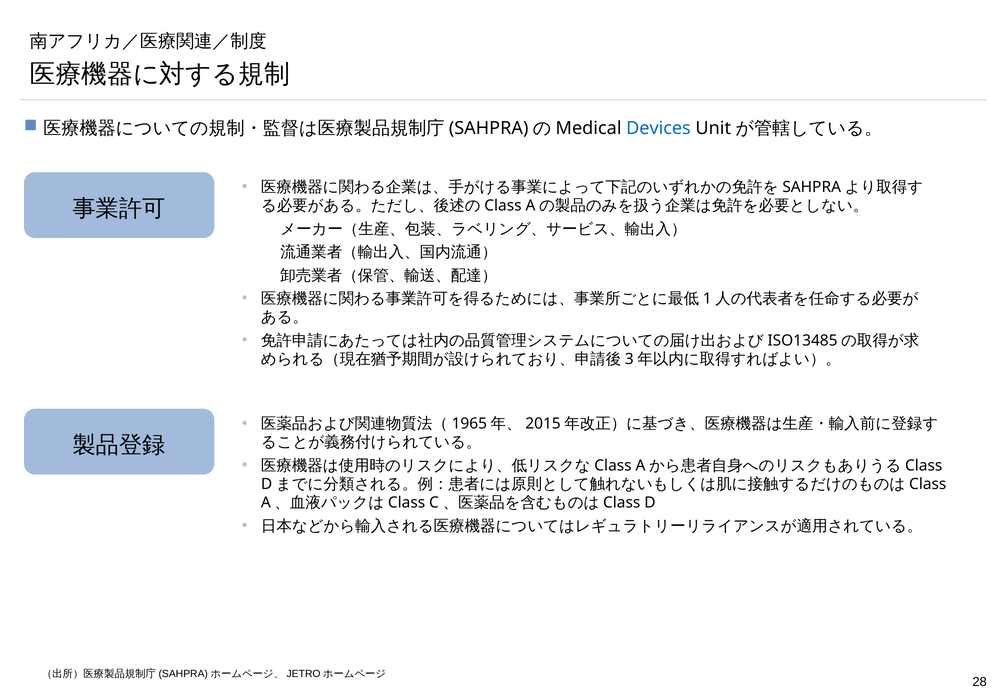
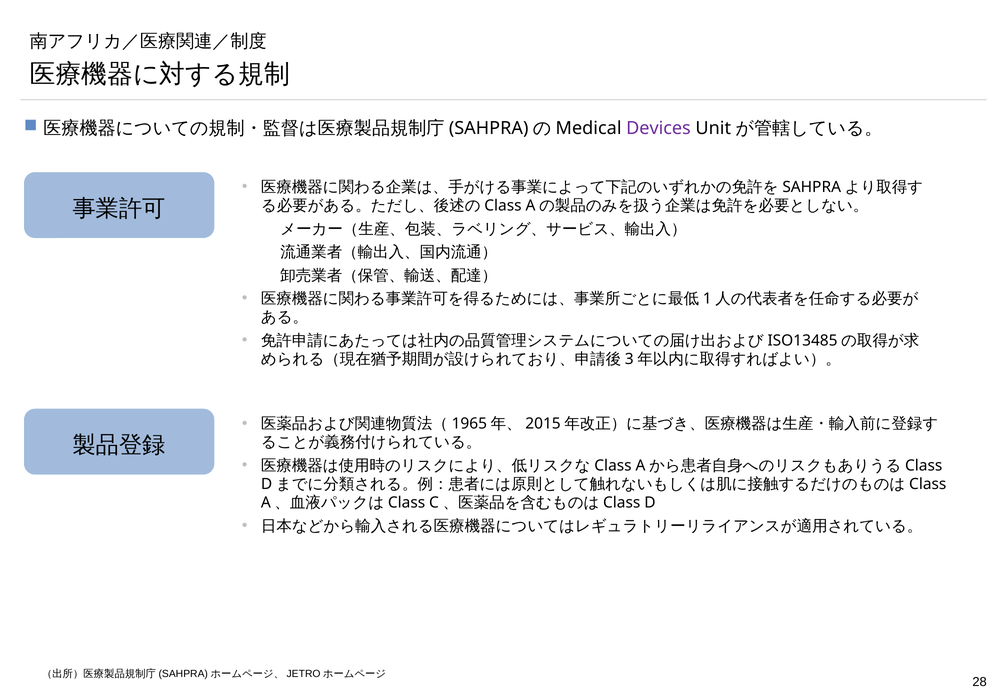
Devices colour: blue -> purple
